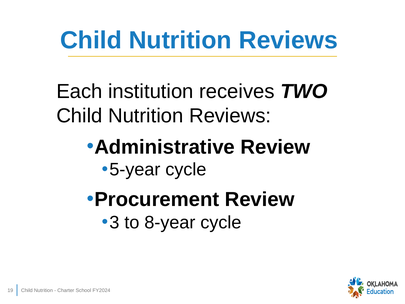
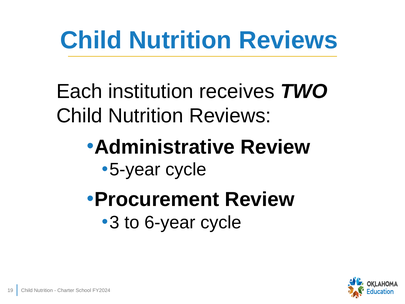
8-year: 8-year -> 6-year
